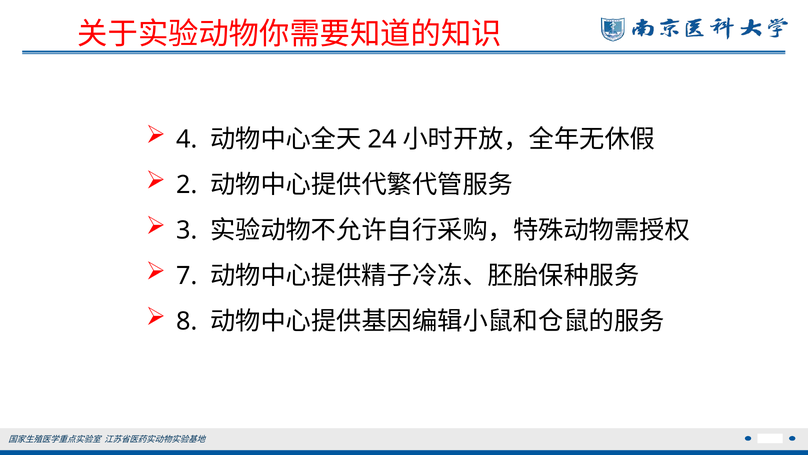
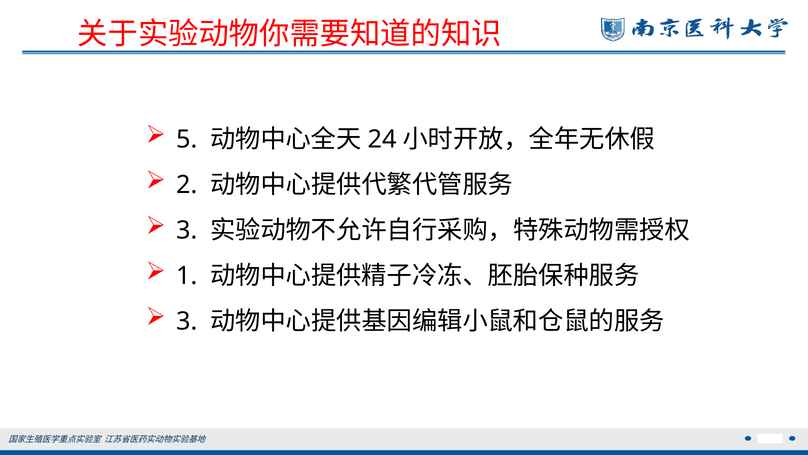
4: 4 -> 5
7: 7 -> 1
8 at (187, 321): 8 -> 3
